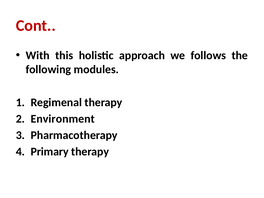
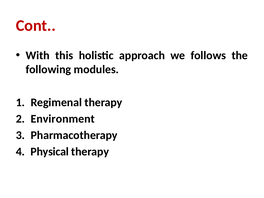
Primary: Primary -> Physical
